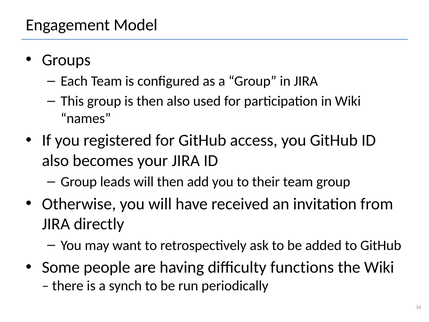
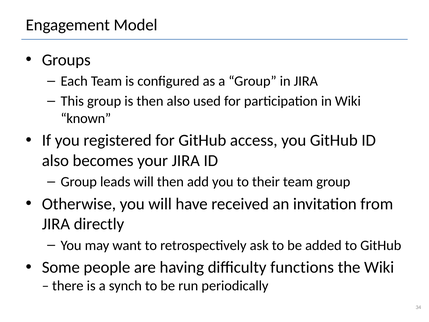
names: names -> known
